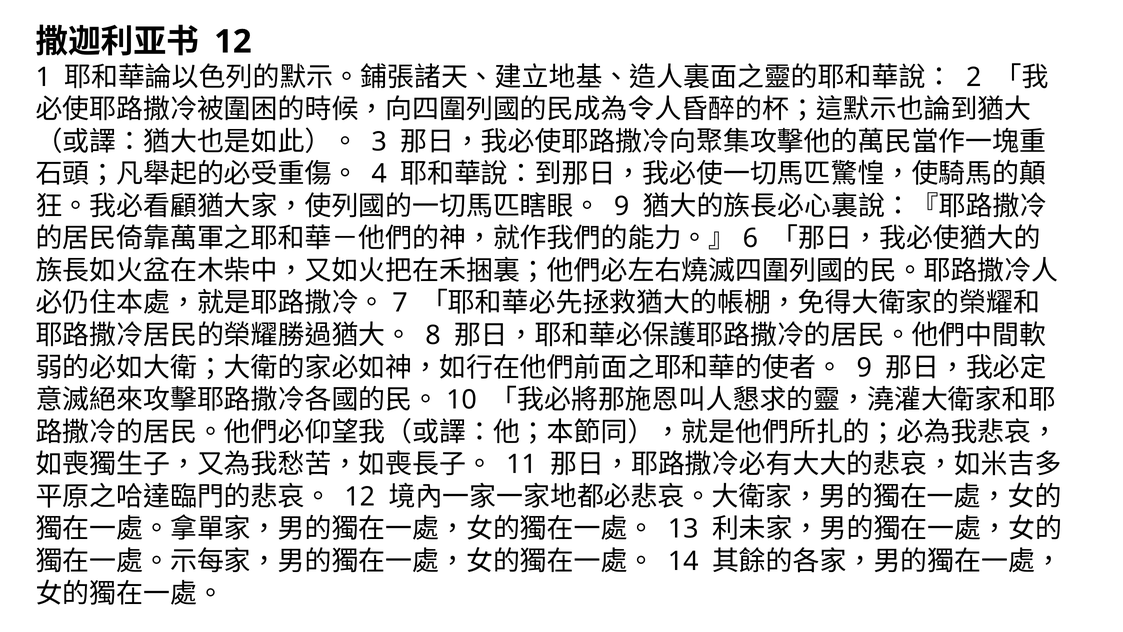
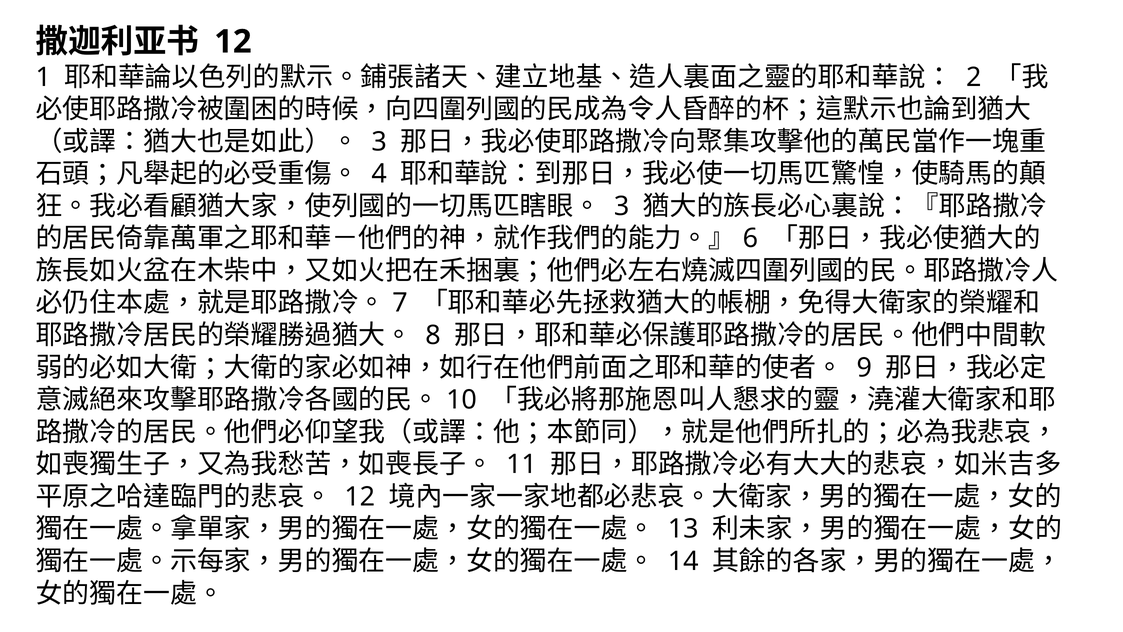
9 at (622, 206): 9 -> 3
